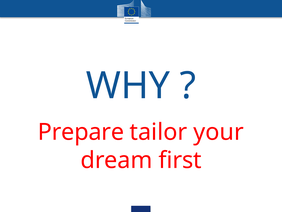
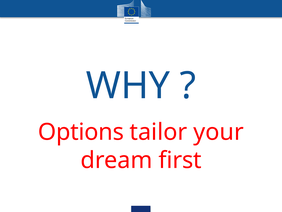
Prepare: Prepare -> Options
